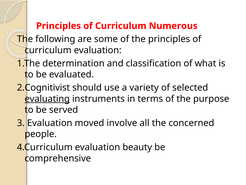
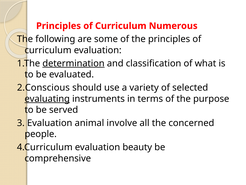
determination underline: none -> present
2.Cognitivist: 2.Cognitivist -> 2.Conscious
moved: moved -> animal
